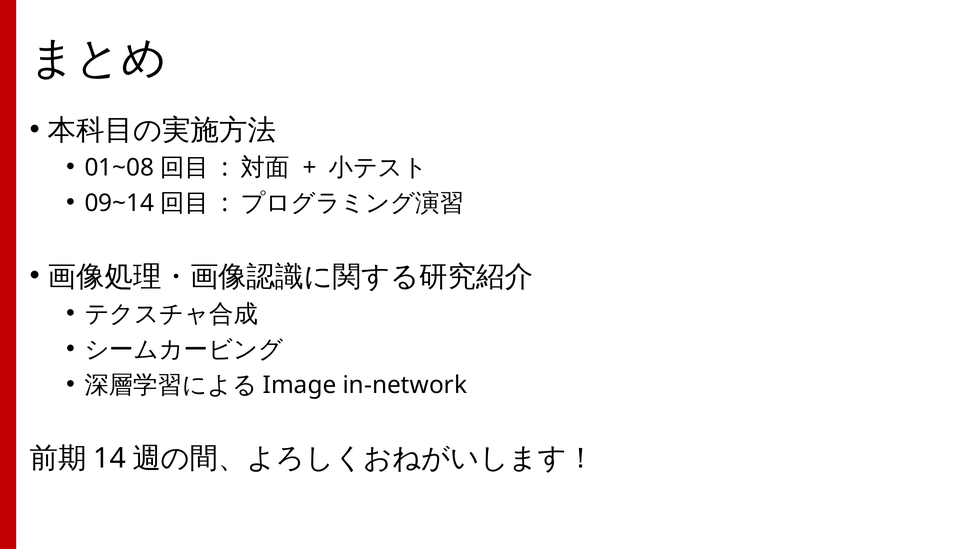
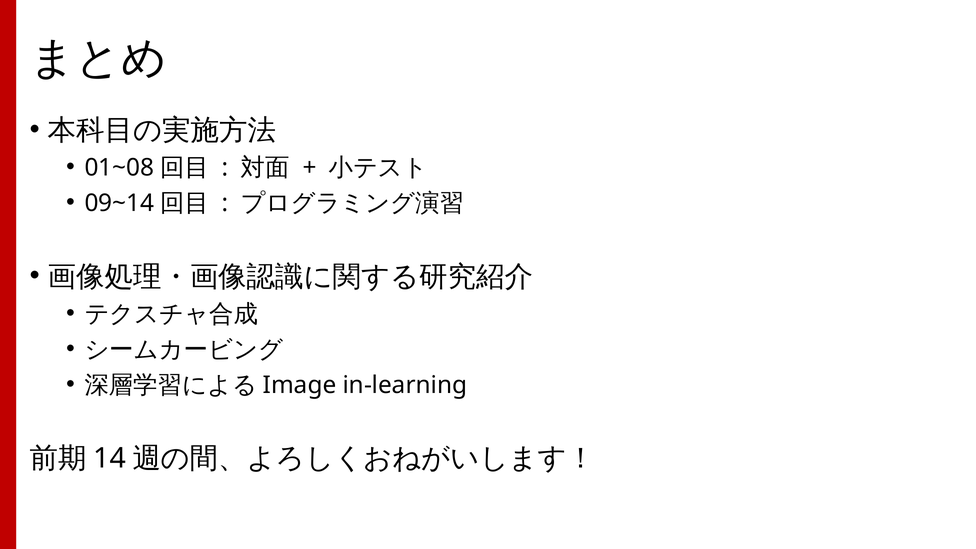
in-network: in-network -> in-learning
